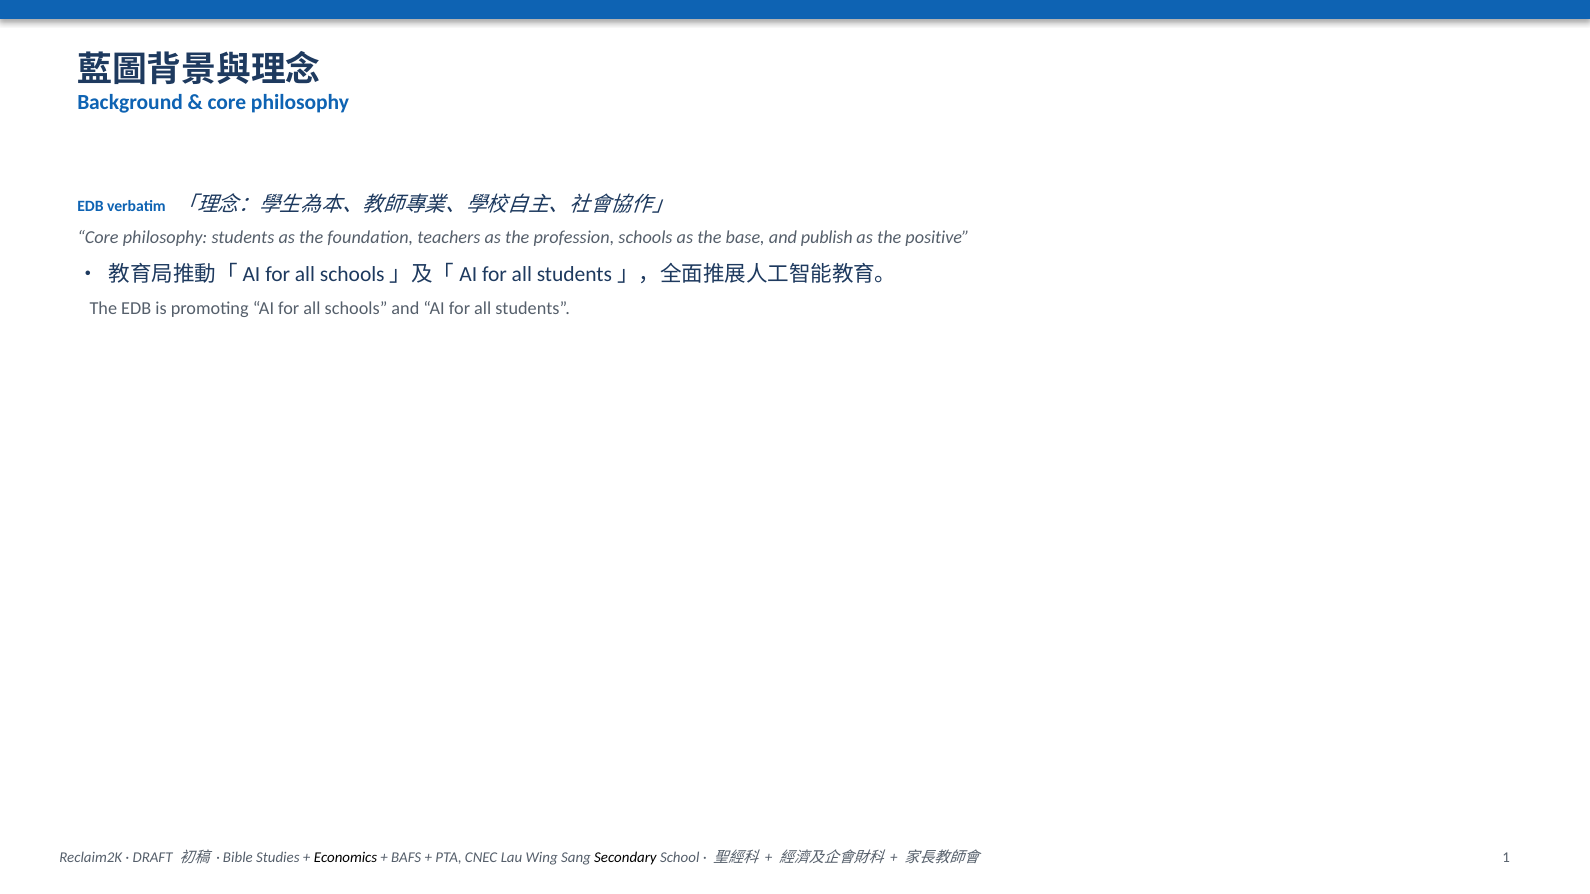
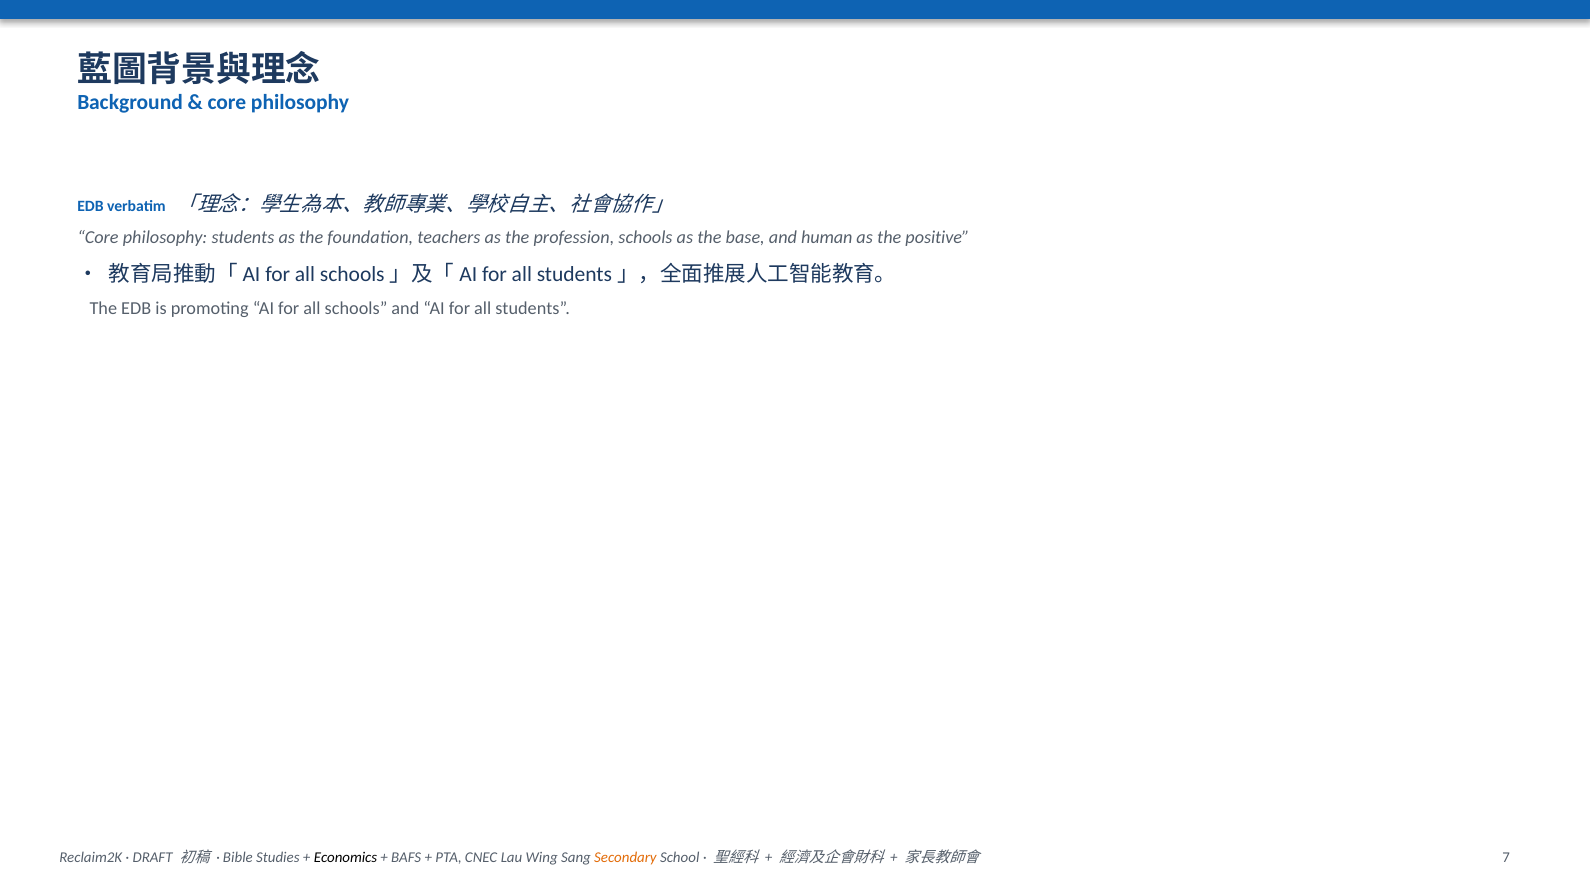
publish: publish -> human
Secondary colour: black -> orange
1: 1 -> 7
